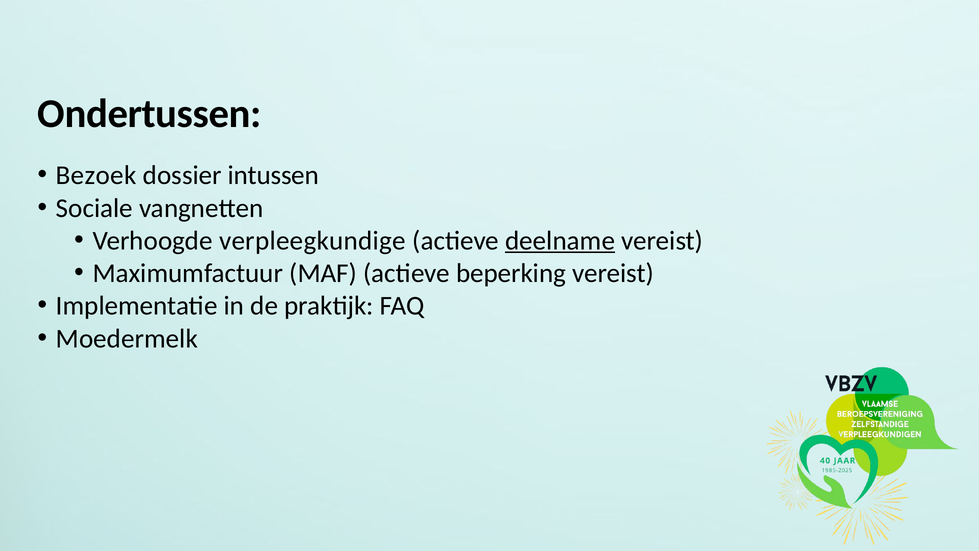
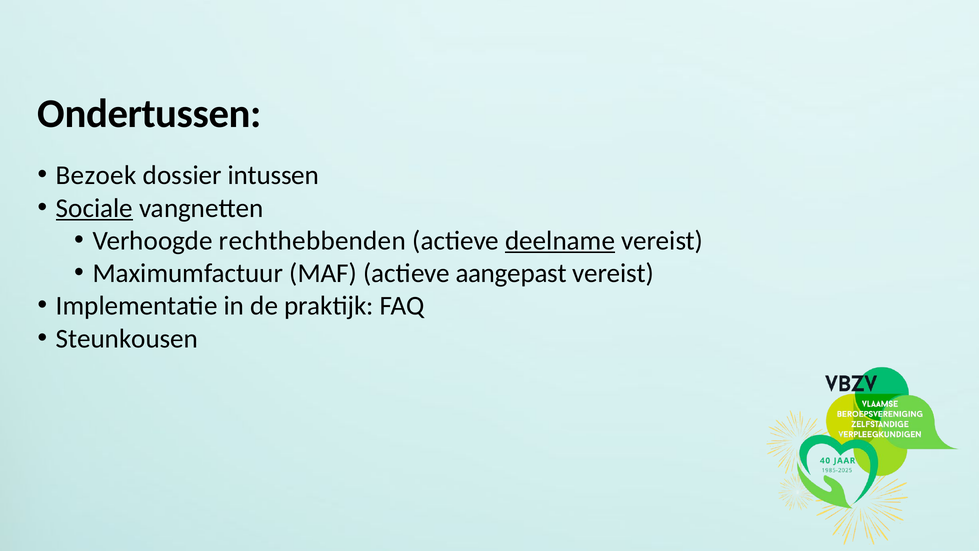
Sociale underline: none -> present
verpleegkundige: verpleegkundige -> rechthebbenden
beperking: beperking -> aangepast
Moedermelk: Moedermelk -> Steunkousen
